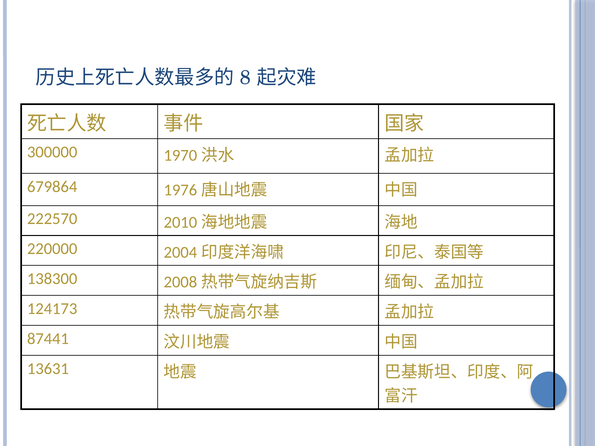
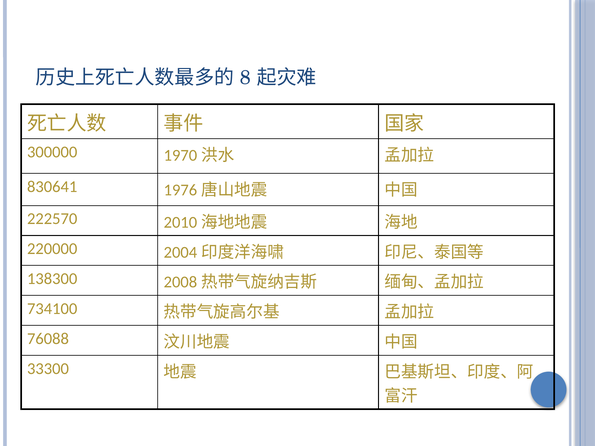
679864: 679864 -> 830641
124173: 124173 -> 734100
87441: 87441 -> 76088
13631: 13631 -> 33300
